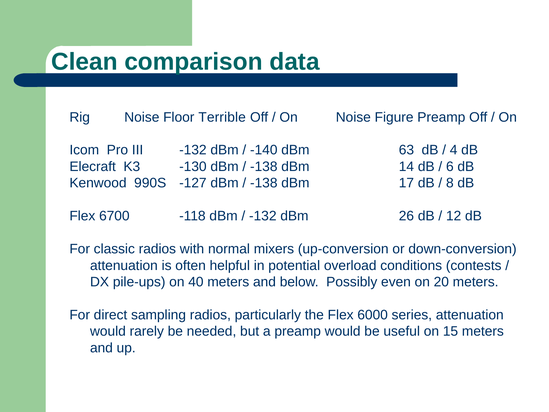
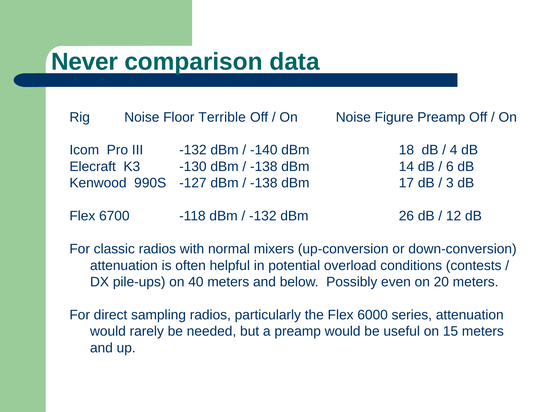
Clean: Clean -> Never
63: 63 -> 18
8: 8 -> 3
